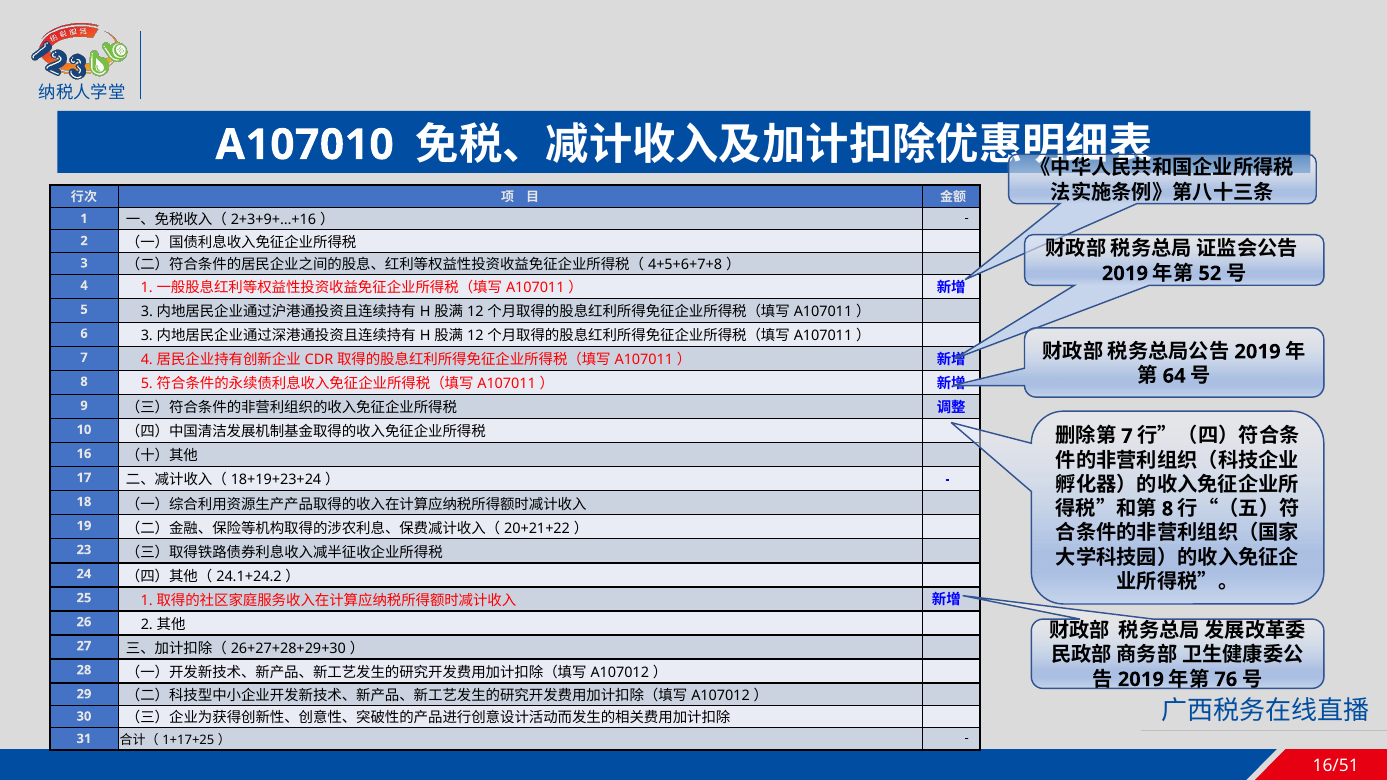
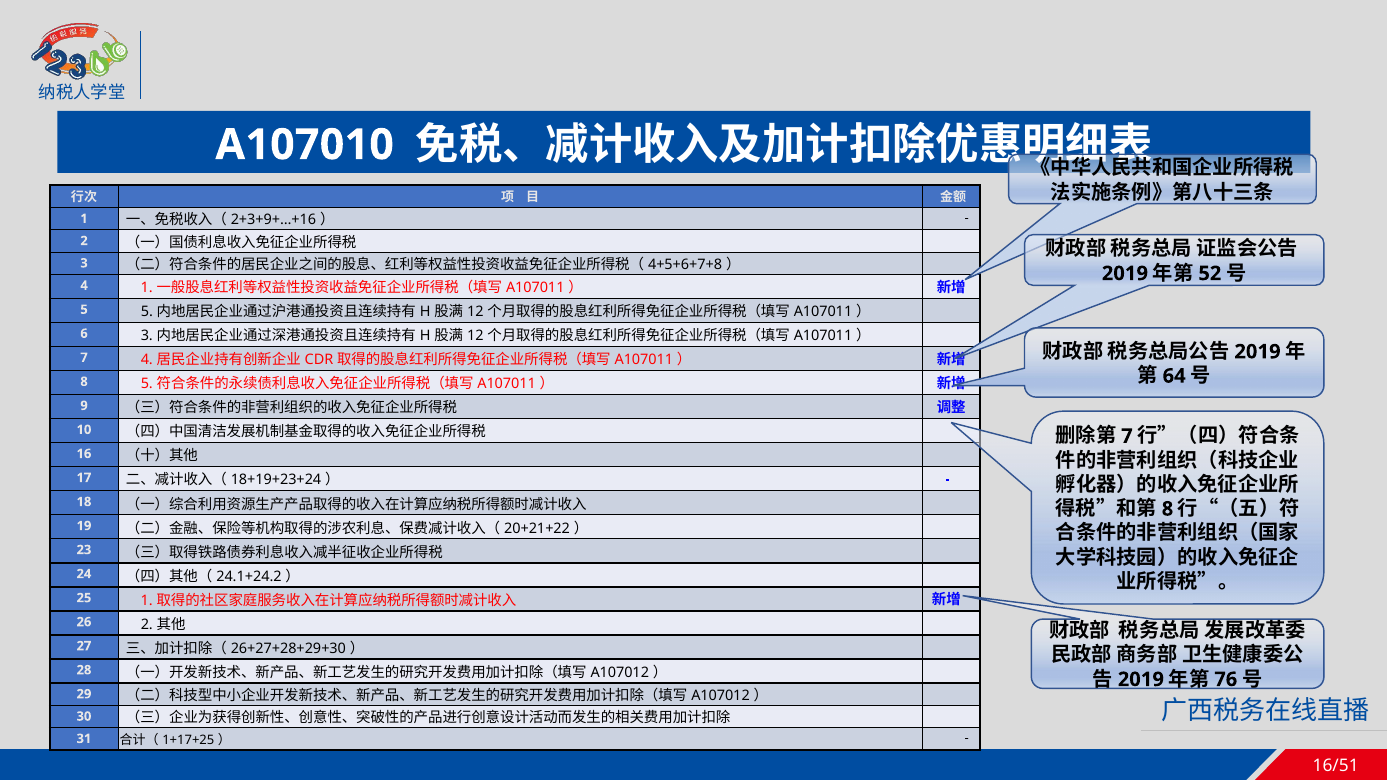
5 3: 3 -> 5
